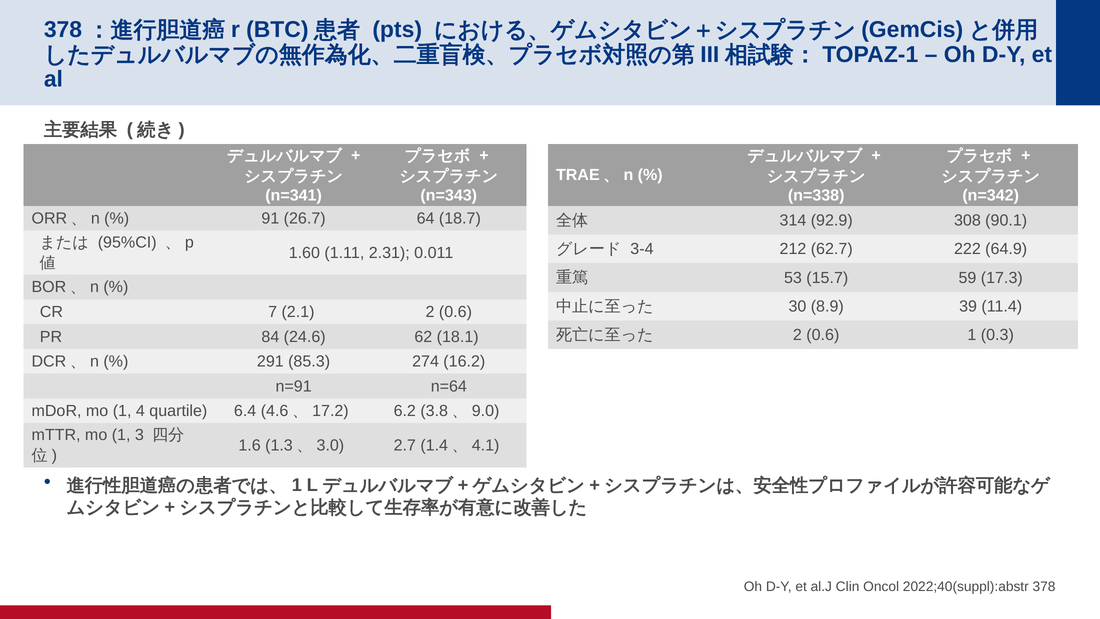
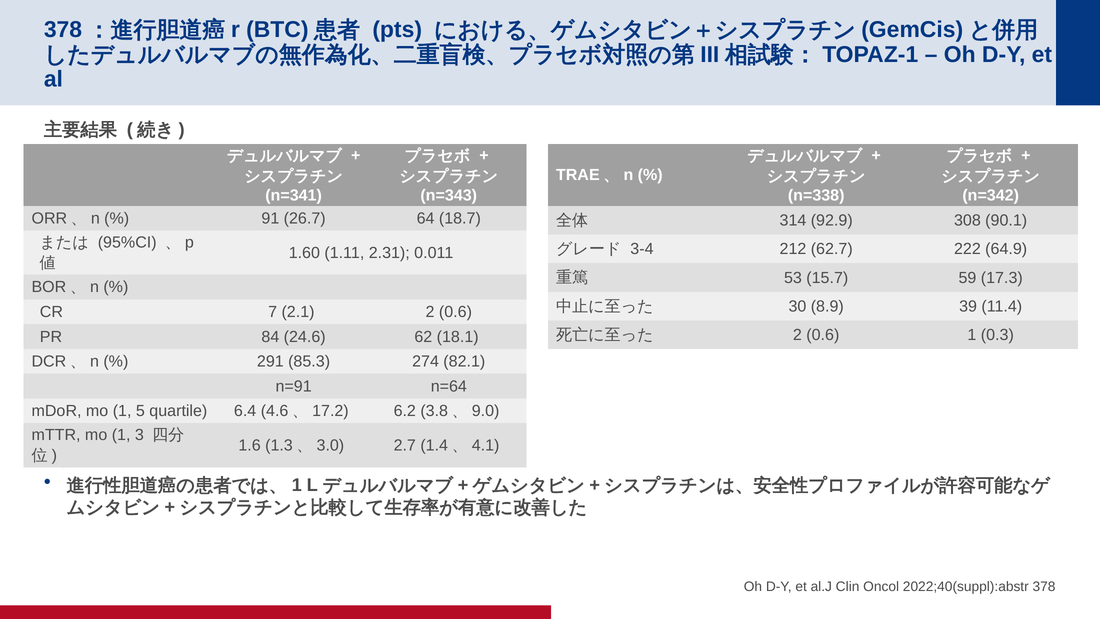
16.2: 16.2 -> 82.1
4: 4 -> 5
